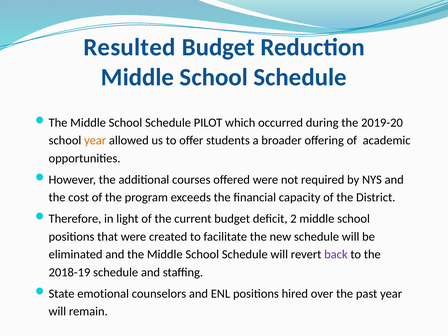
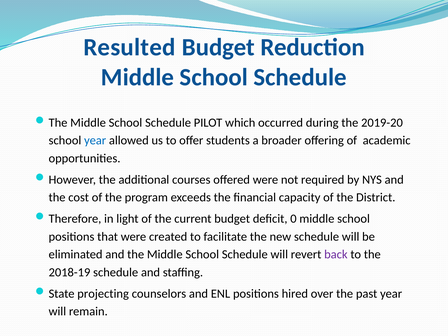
year at (95, 141) colour: orange -> blue
2: 2 -> 0
emotional: emotional -> projecting
